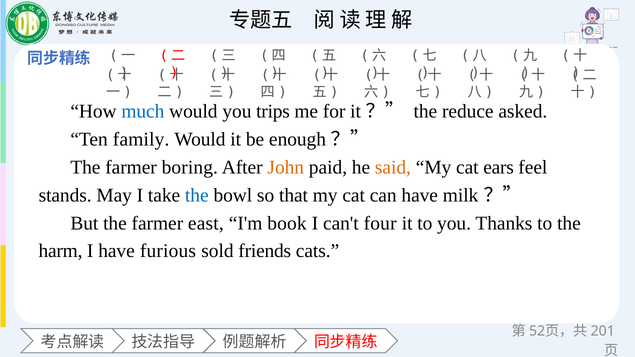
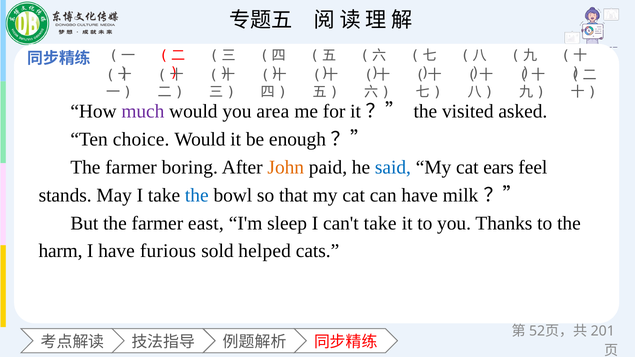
much colour: blue -> purple
trips: trips -> area
reduce: reduce -> visited
family: family -> choice
said colour: orange -> blue
book: book -> sleep
can't four: four -> take
friends: friends -> helped
